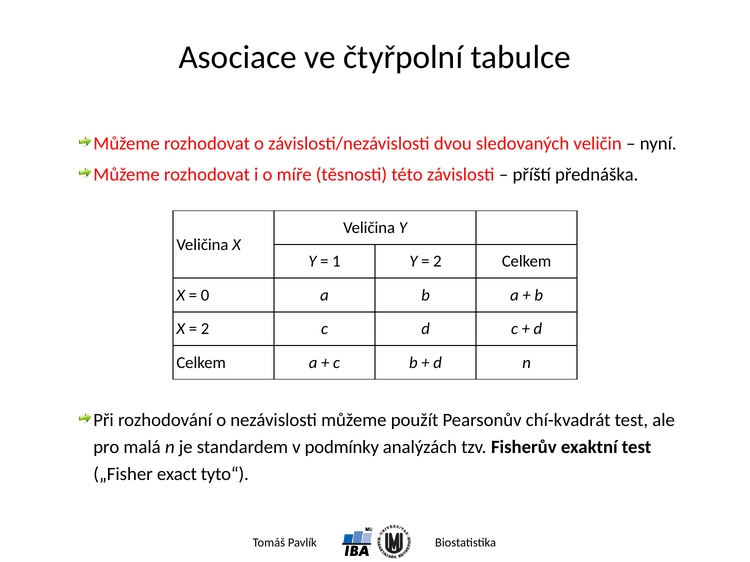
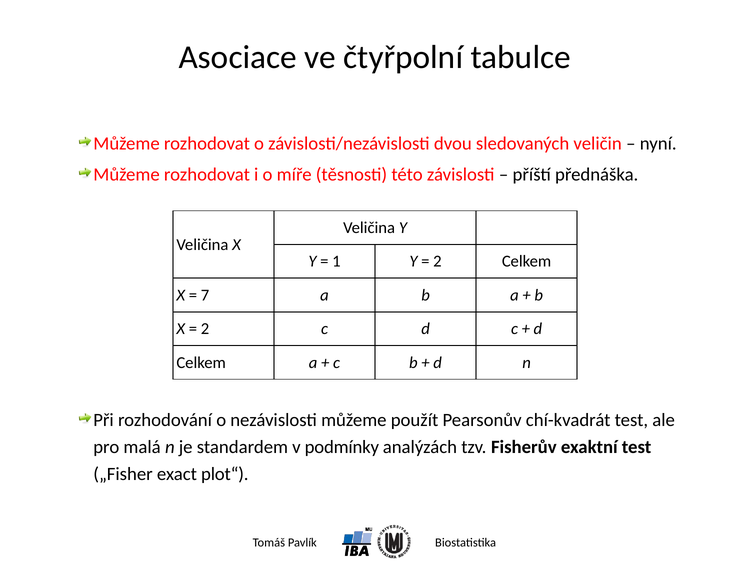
0: 0 -> 7
tyto“: tyto“ -> plot“
